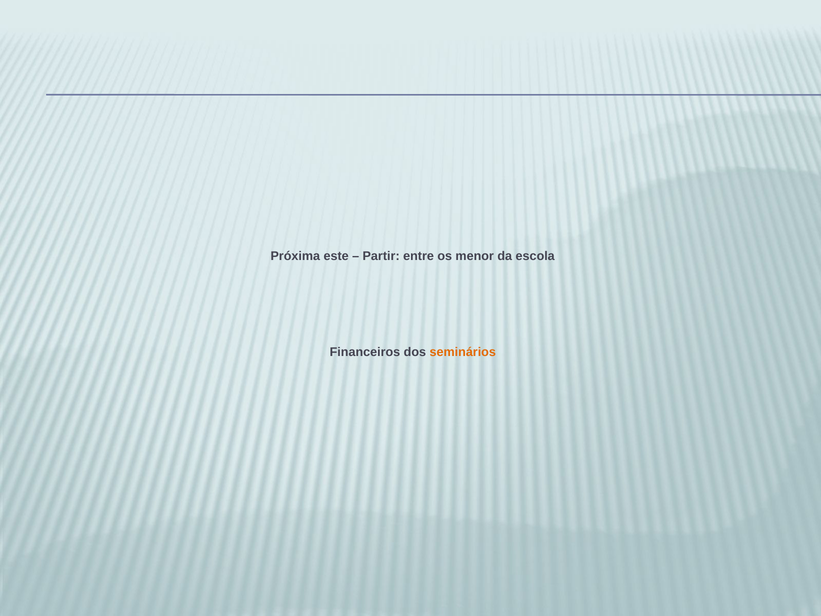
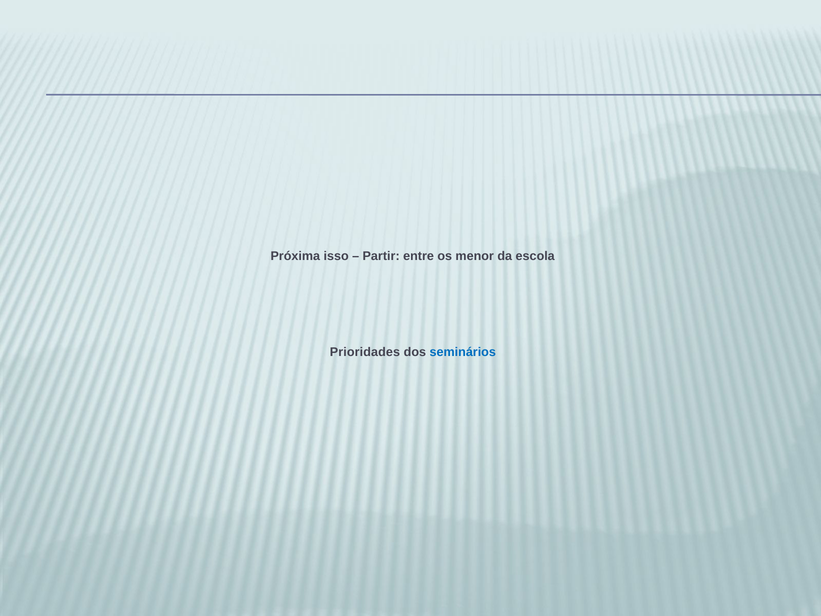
este: este -> isso
Financeiros: Financeiros -> Prioridades
seminários colour: orange -> blue
